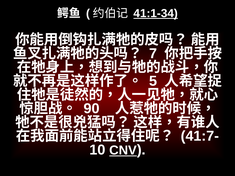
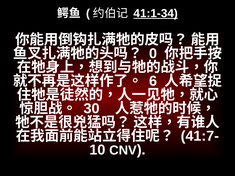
7: 7 -> 0
5: 5 -> 6
90: 90 -> 30
CNV underline: present -> none
